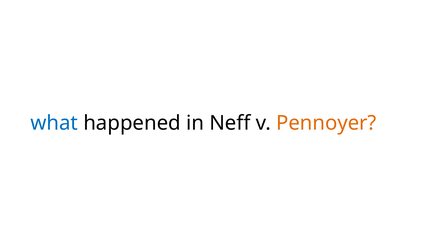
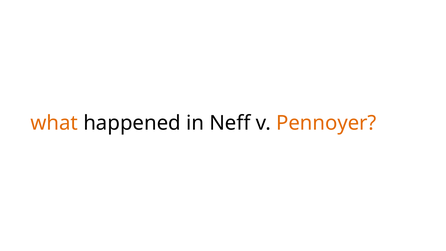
what colour: blue -> orange
